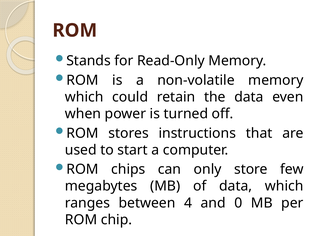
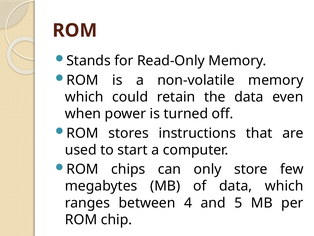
0: 0 -> 5
